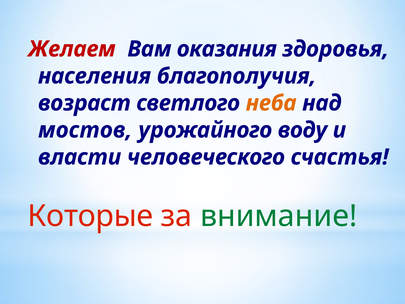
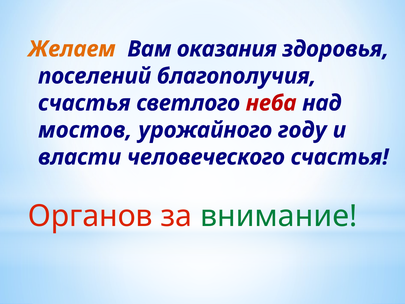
Желаем colour: red -> orange
населения: населения -> поселений
возраст at (84, 103): возраст -> счастья
неба colour: orange -> red
воду: воду -> году
Которые: Которые -> Органов
